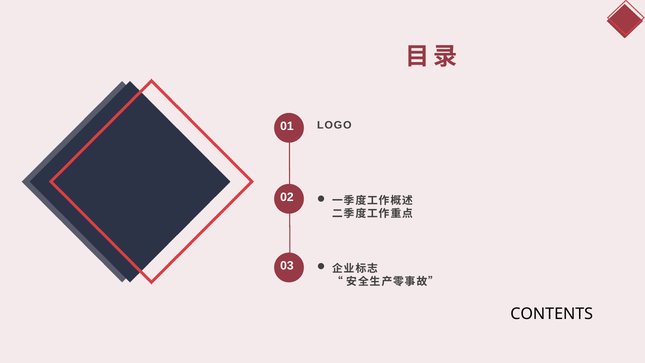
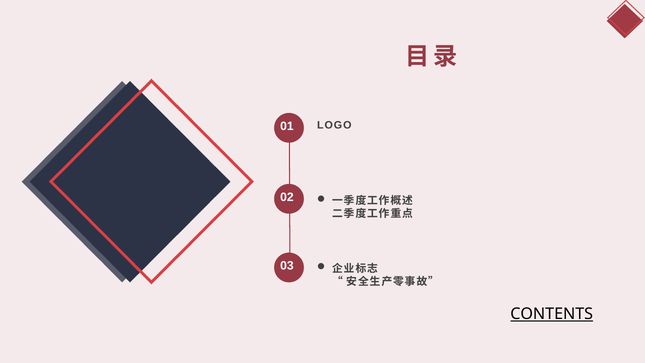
CONTENTS underline: none -> present
